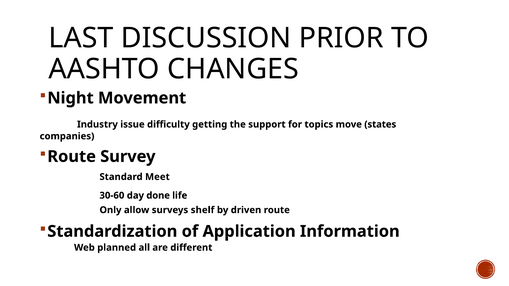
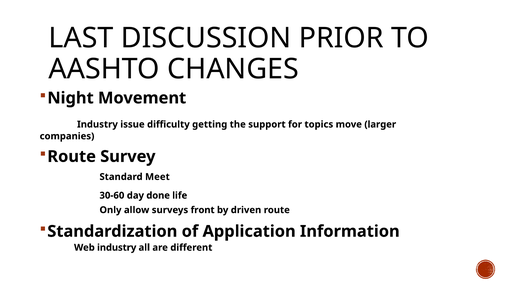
states: states -> larger
shelf: shelf -> front
Web planned: planned -> industry
